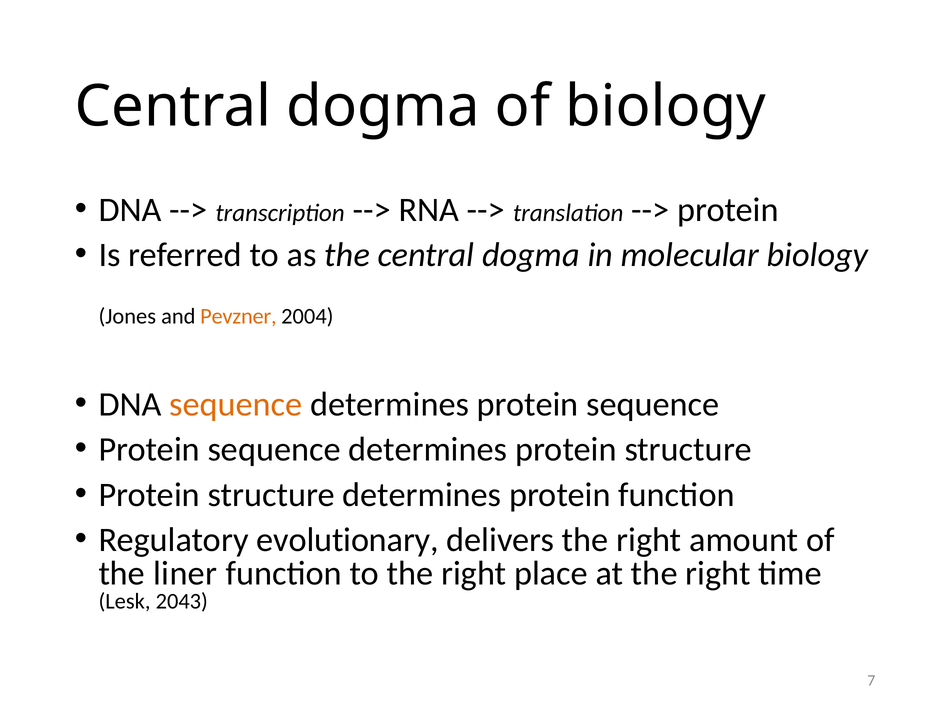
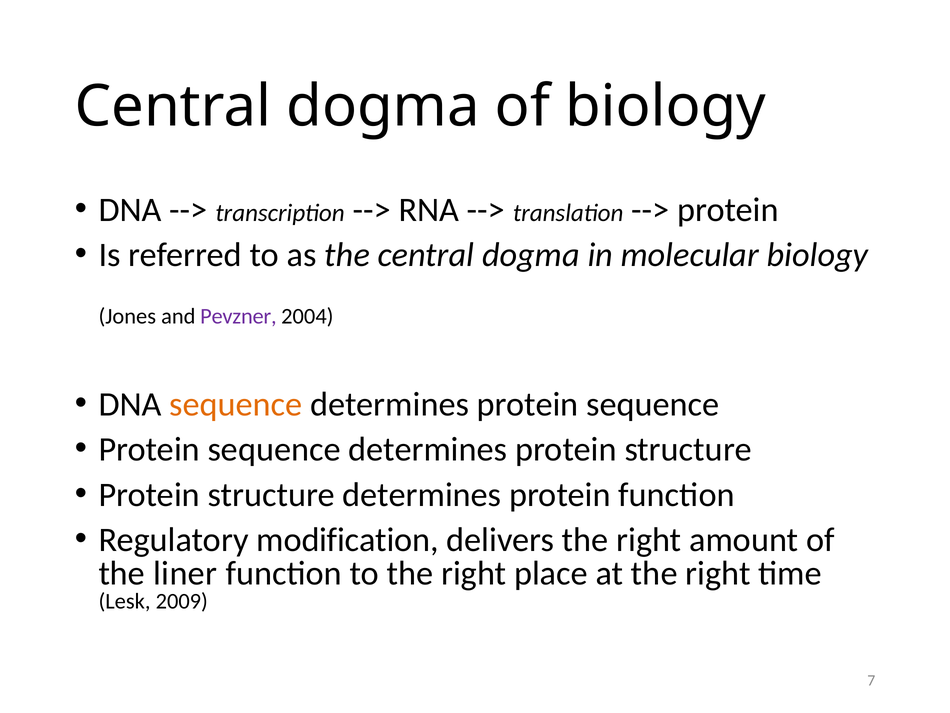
Pevzner colour: orange -> purple
evolutionary: evolutionary -> modification
2043: 2043 -> 2009
